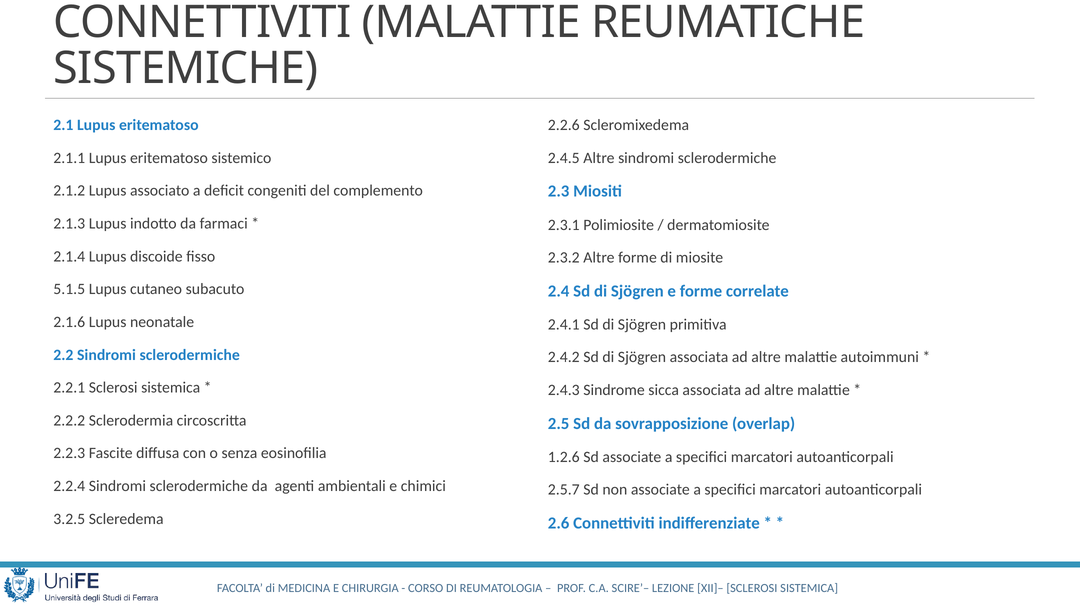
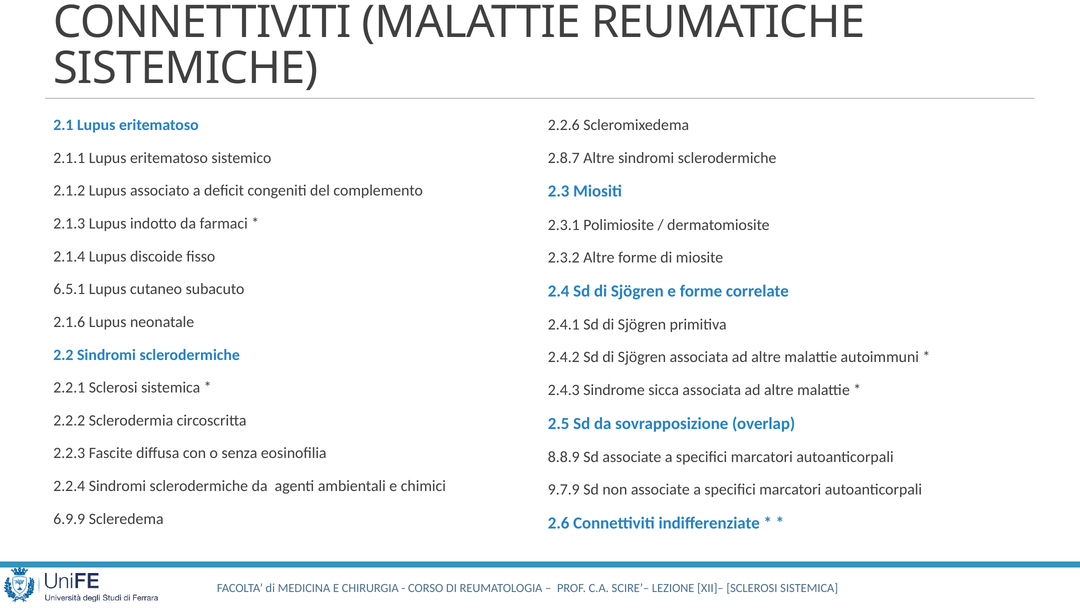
2.4.5: 2.4.5 -> 2.8.7
5.1.5: 5.1.5 -> 6.5.1
1.2.6: 1.2.6 -> 8.8.9
2.5.7: 2.5.7 -> 9.7.9
3.2.5: 3.2.5 -> 6.9.9
